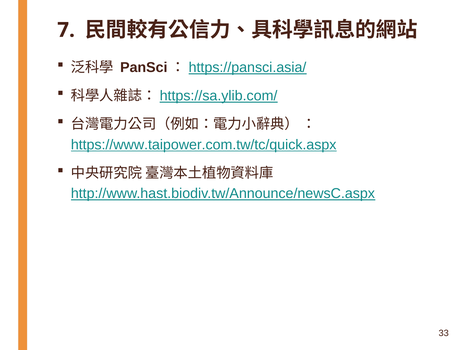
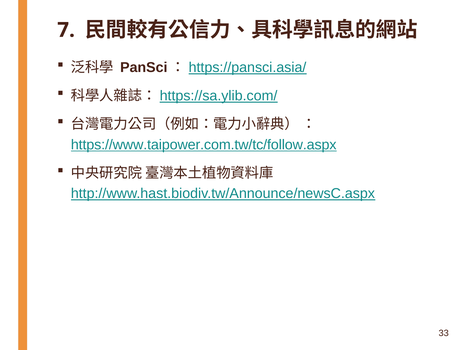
https://www.taipower.com.tw/tc/quick.aspx: https://www.taipower.com.tw/tc/quick.aspx -> https://www.taipower.com.tw/tc/follow.aspx
